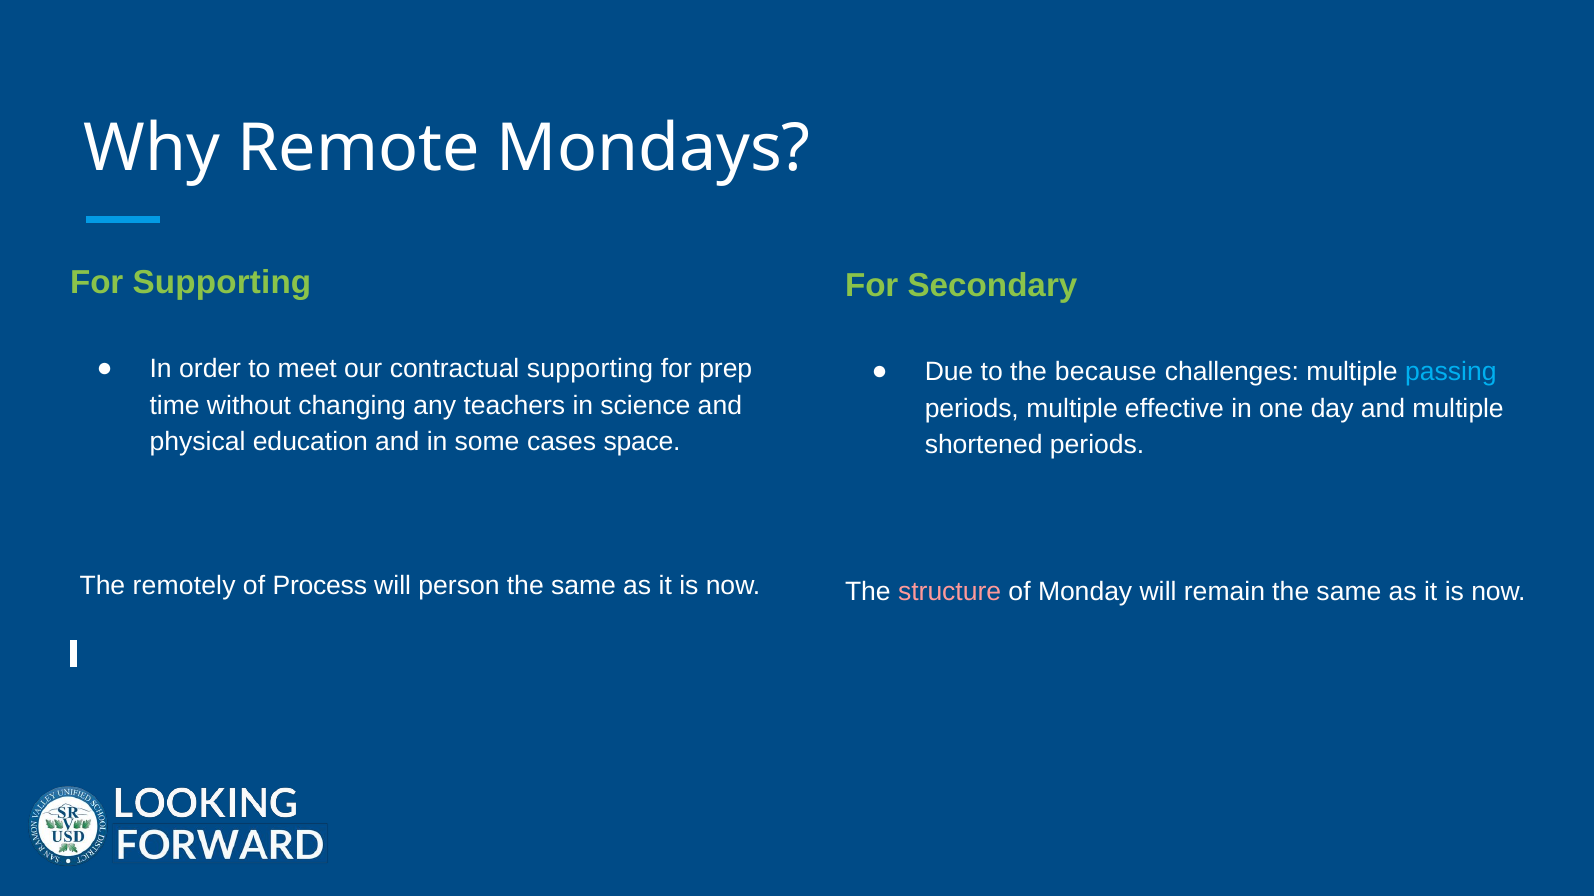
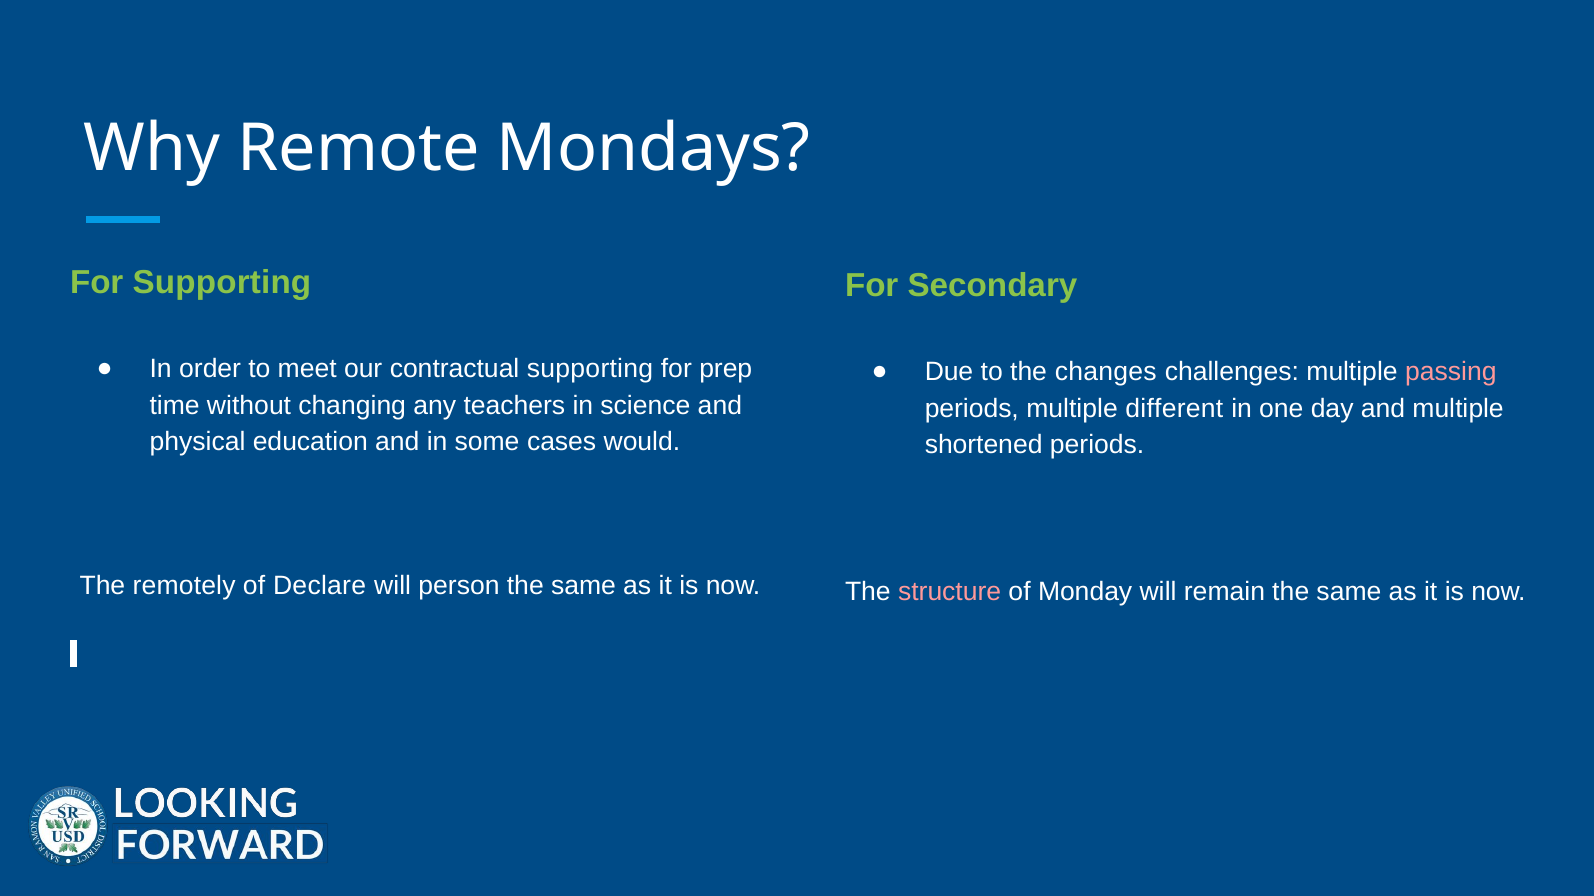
because: because -> changes
passing colour: light blue -> pink
effective: effective -> different
space: space -> would
Process: Process -> Declare
